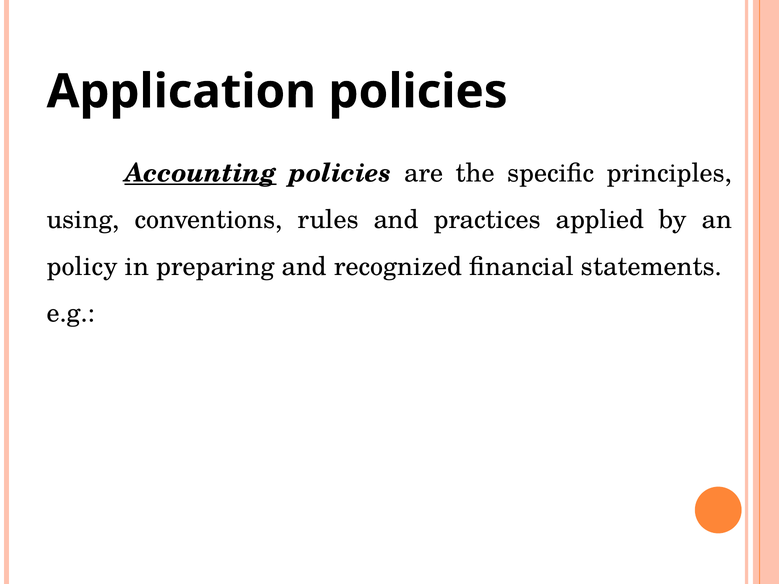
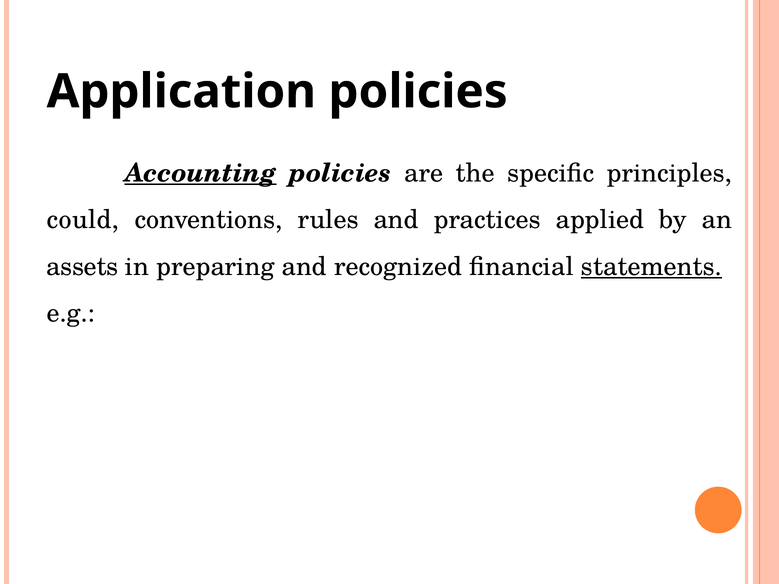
using: using -> could
policy: policy -> assets
statements underline: none -> present
